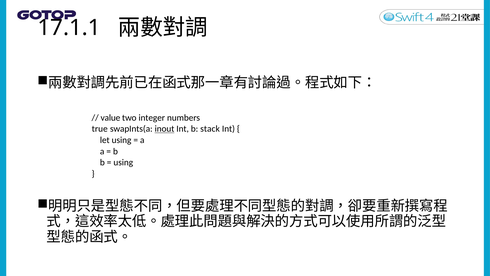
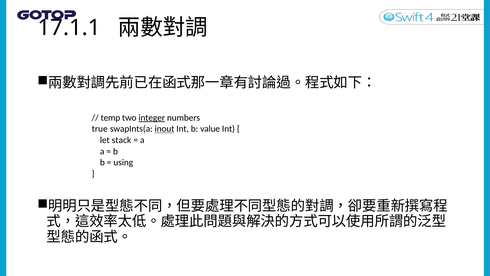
value: value -> temp
integer underline: none -> present
stack: stack -> value
let using: using -> stack
